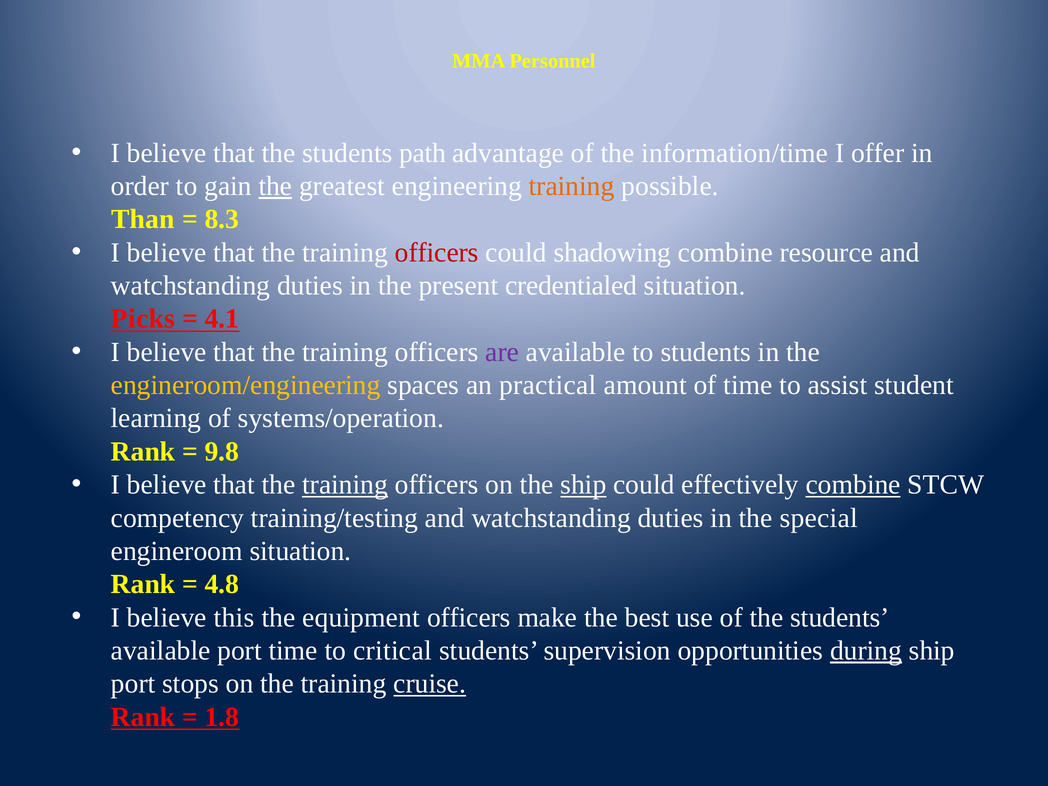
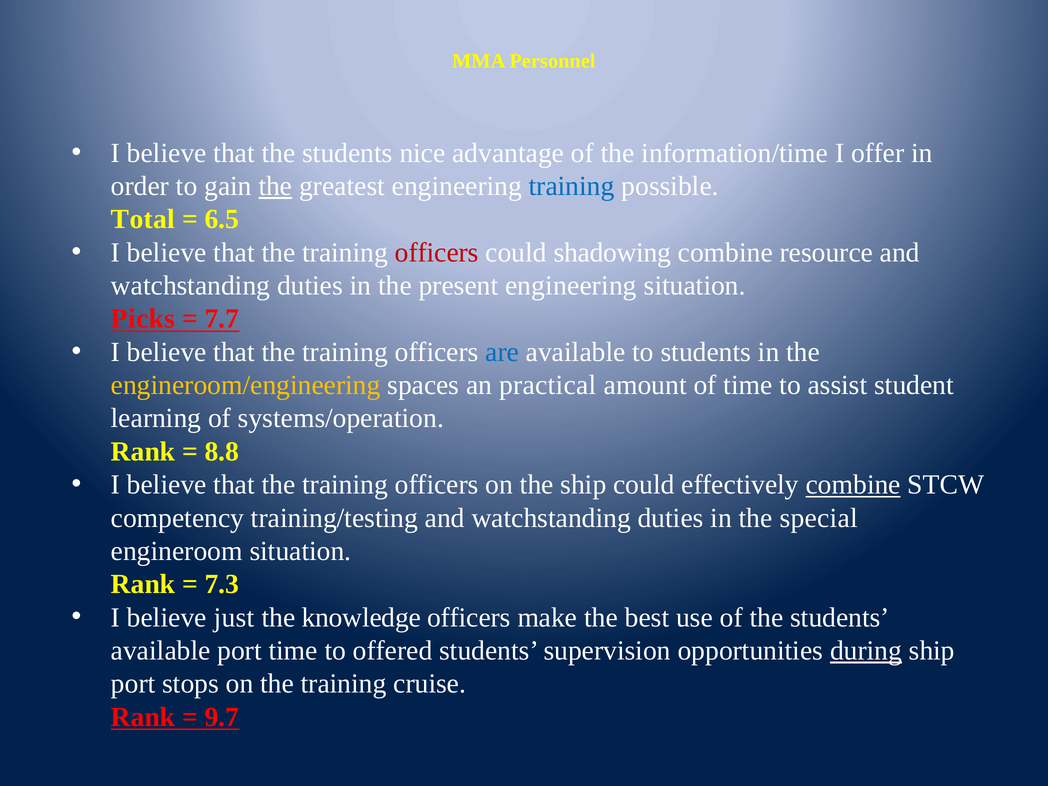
path: path -> nice
training at (572, 186) colour: orange -> blue
Than: Than -> Total
8.3: 8.3 -> 6.5
present credentialed: credentialed -> engineering
4.1: 4.1 -> 7.7
are colour: purple -> blue
9.8: 9.8 -> 8.8
training at (345, 485) underline: present -> none
ship at (583, 485) underline: present -> none
4.8: 4.8 -> 7.3
this: this -> just
equipment: equipment -> knowledge
critical: critical -> offered
cruise underline: present -> none
1.8: 1.8 -> 9.7
